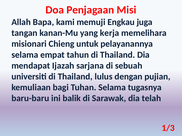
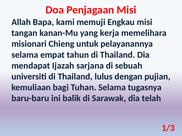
Engkau juga: juga -> misi
